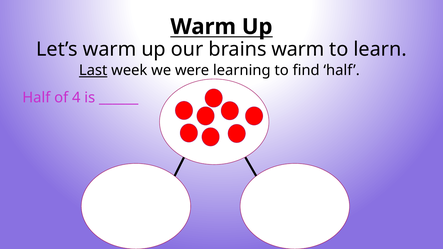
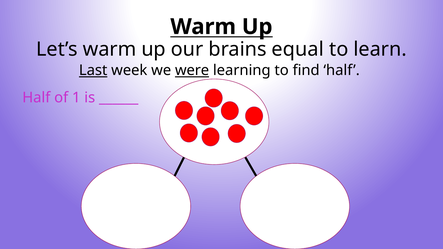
brains warm: warm -> equal
were underline: none -> present
4: 4 -> 1
